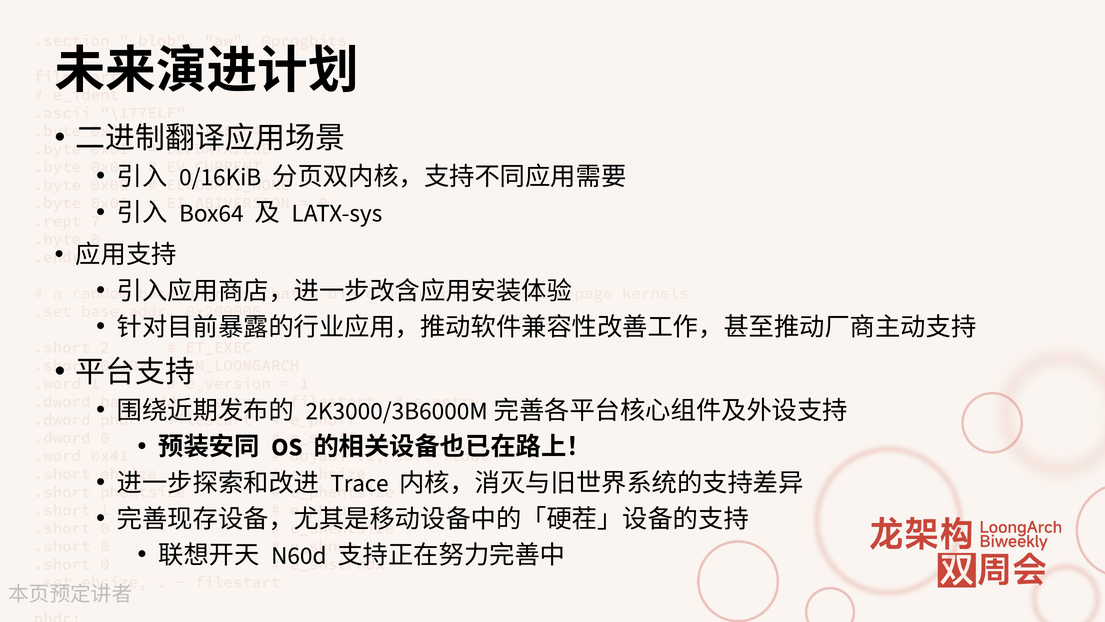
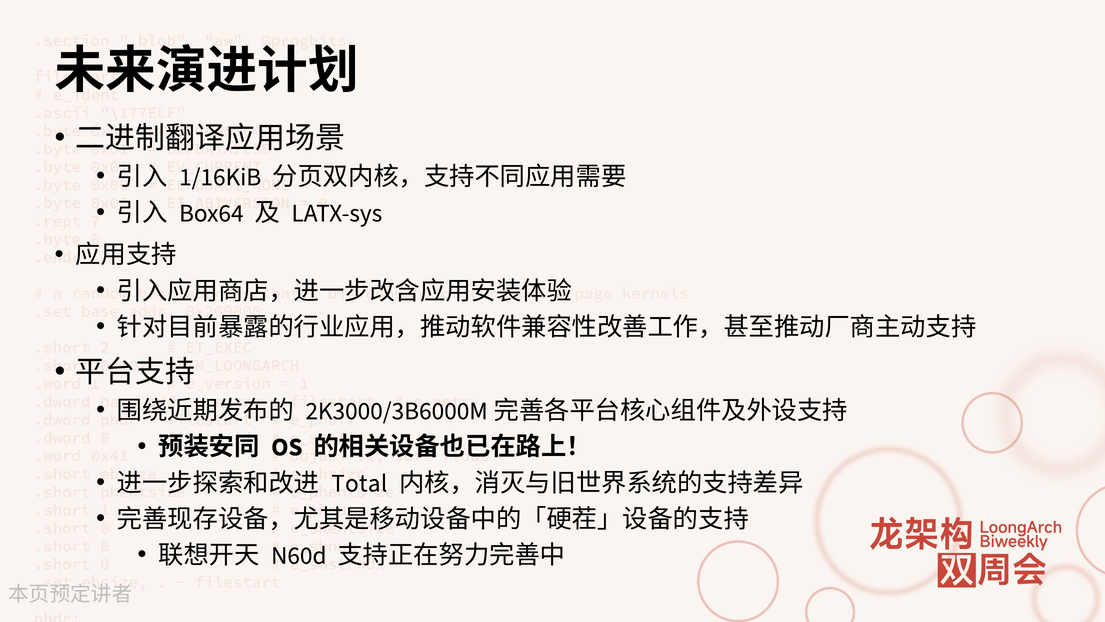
0/16KiB: 0/16KiB -> 1/16KiB
Trace: Trace -> Total
